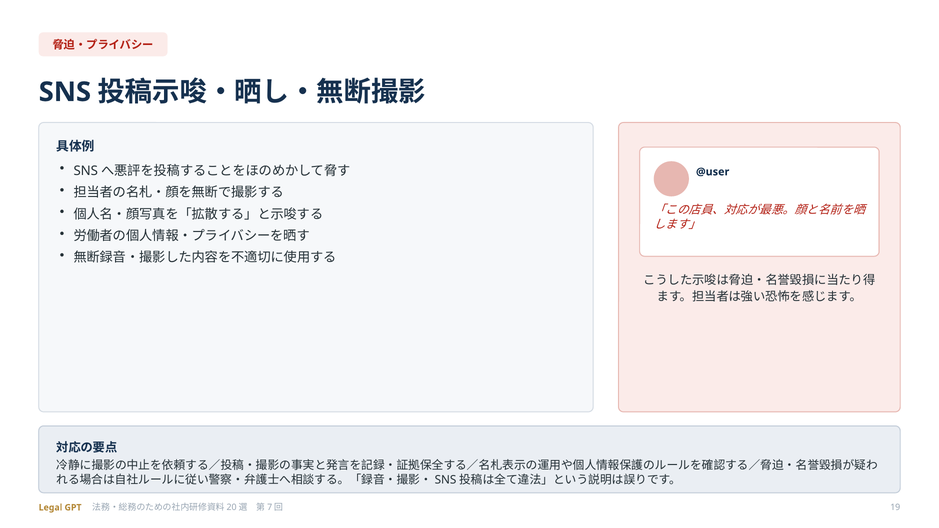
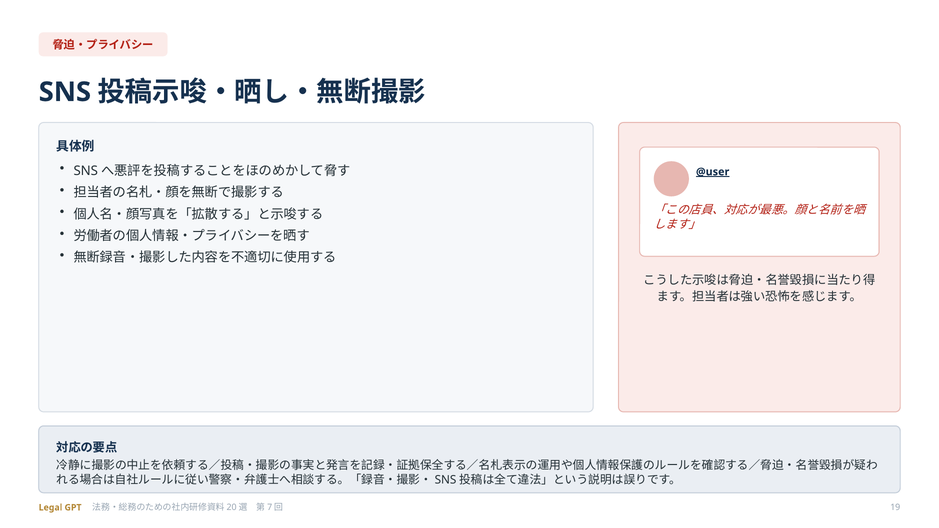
@user underline: none -> present
